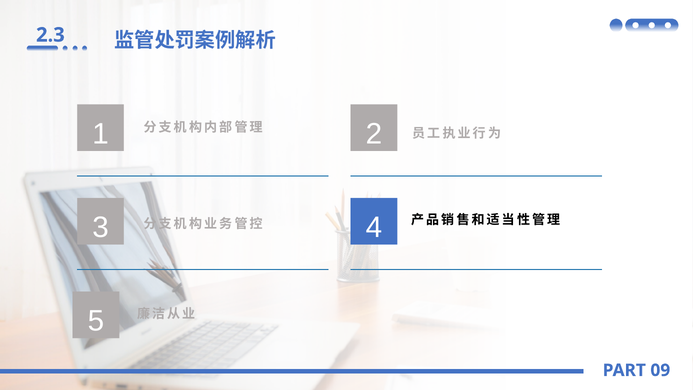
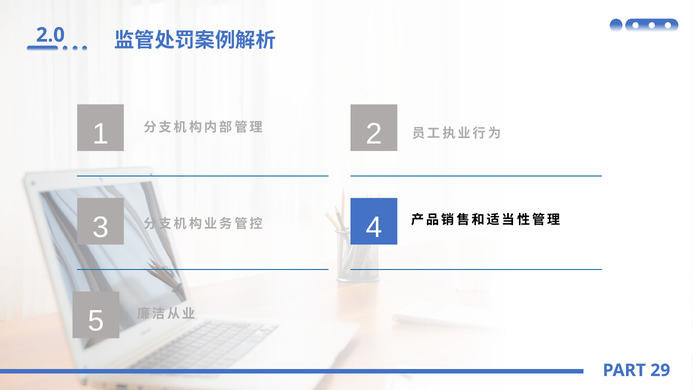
2.3: 2.3 -> 2.0
09: 09 -> 29
